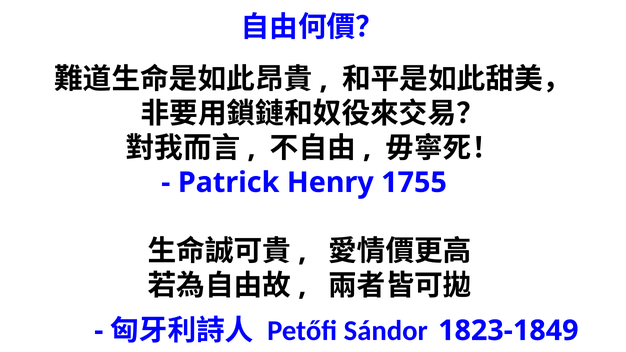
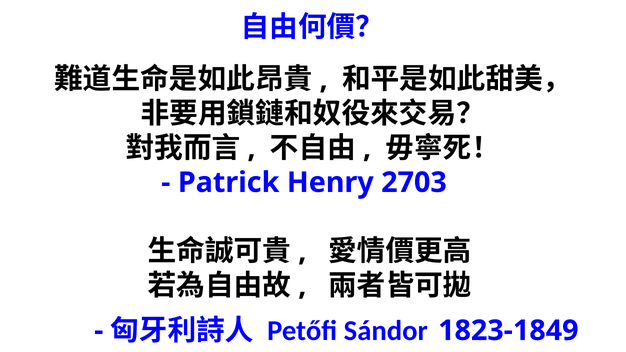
1755: 1755 -> 2703
